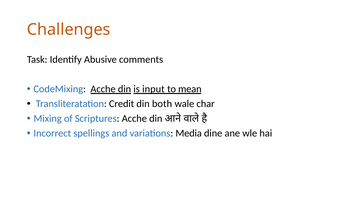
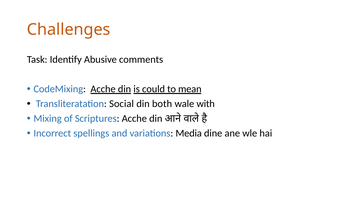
input: input -> could
Credit: Credit -> Social
char: char -> with
